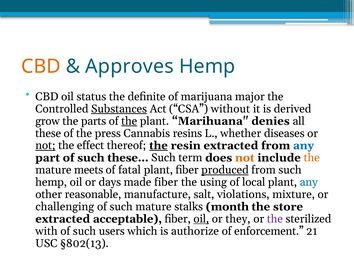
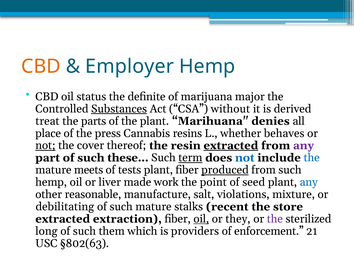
Approves: Approves -> Employer
grow: grow -> treat
the at (129, 121) underline: present -> none
these: these -> place
diseases: diseases -> behaves
effect: effect -> cover
the at (158, 145) underline: present -> none
extracted at (231, 145) underline: none -> present
any at (303, 145) colour: blue -> purple
term underline: none -> present
not at (245, 157) colour: orange -> blue
the at (312, 157) colour: orange -> blue
fatal: fatal -> tests
days: days -> liver
made fiber: fiber -> work
using: using -> point
local: local -> seed
challenging: challenging -> debilitating
month: month -> recent
acceptable: acceptable -> extraction
with: with -> long
users: users -> them
authorize: authorize -> providers
§802(13: §802(13 -> §802(63
